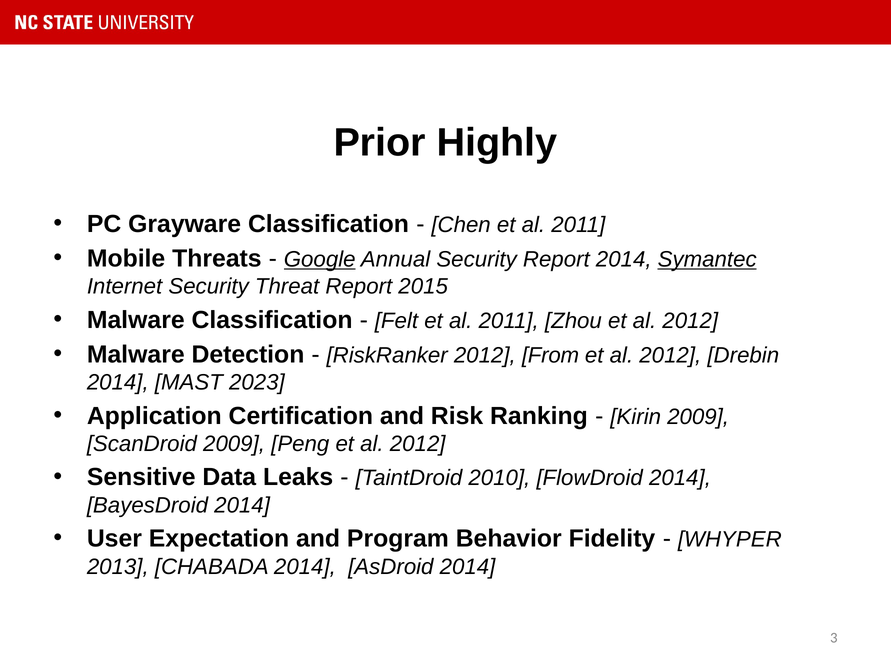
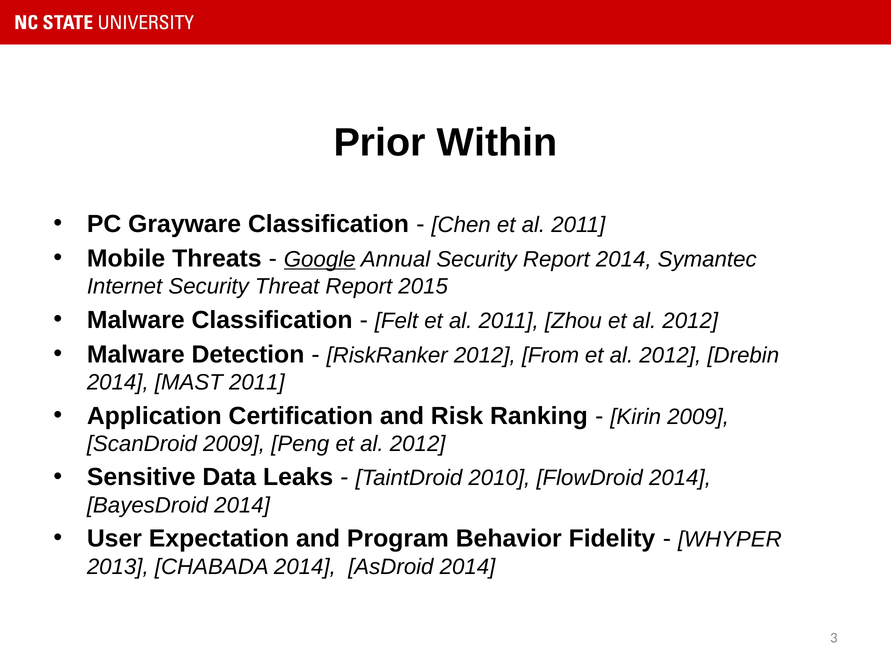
Highly: Highly -> Within
Symantec underline: present -> none
MAST 2023: 2023 -> 2011
